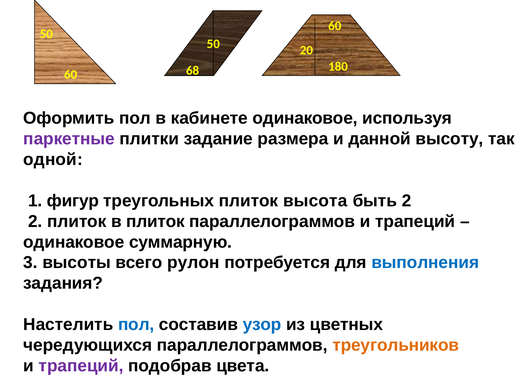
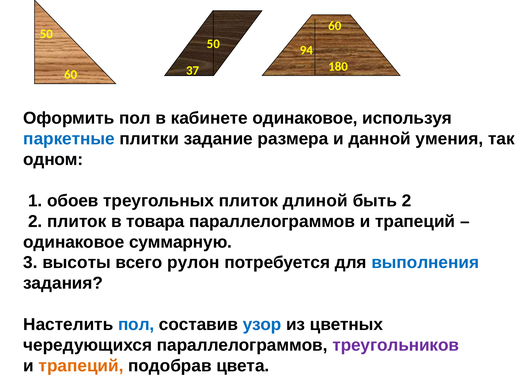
20: 20 -> 94
68: 68 -> 37
паркетные colour: purple -> blue
высоту: высоту -> умения
одной: одной -> одном
фигур: фигур -> обоев
высота: высота -> длиной
в плиток: плиток -> товара
треугольников colour: orange -> purple
трапеций at (81, 366) colour: purple -> orange
